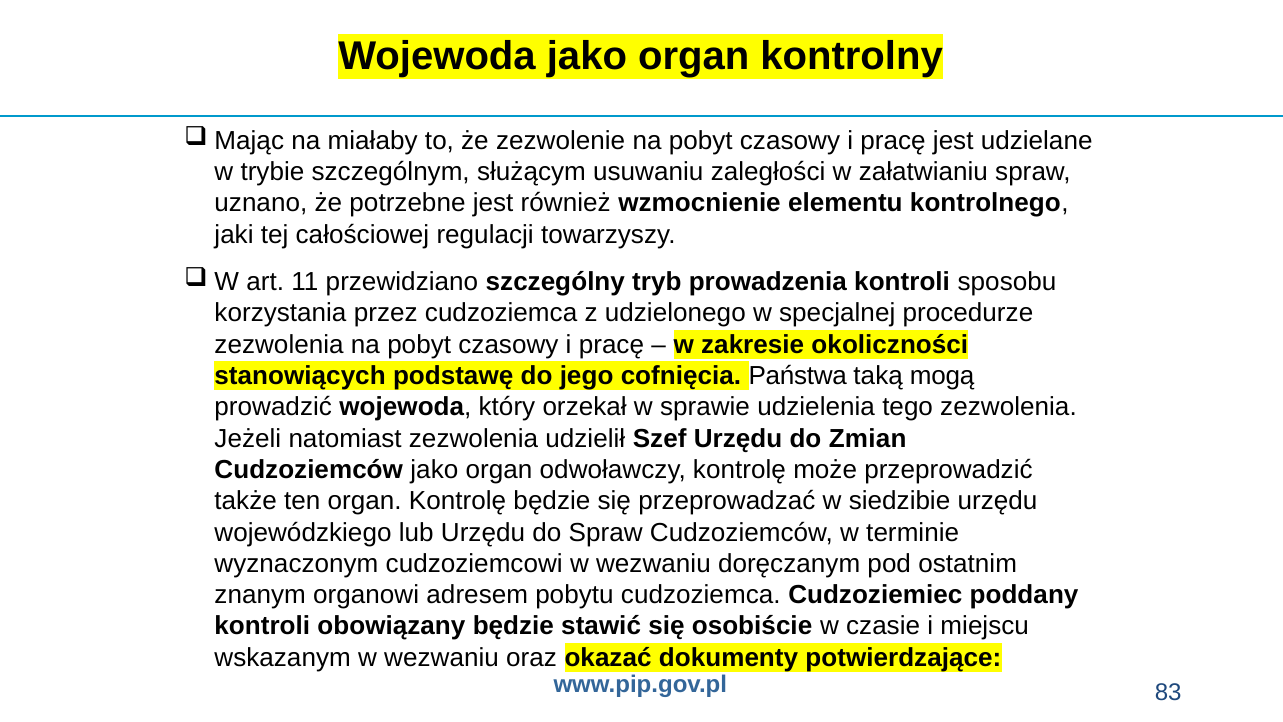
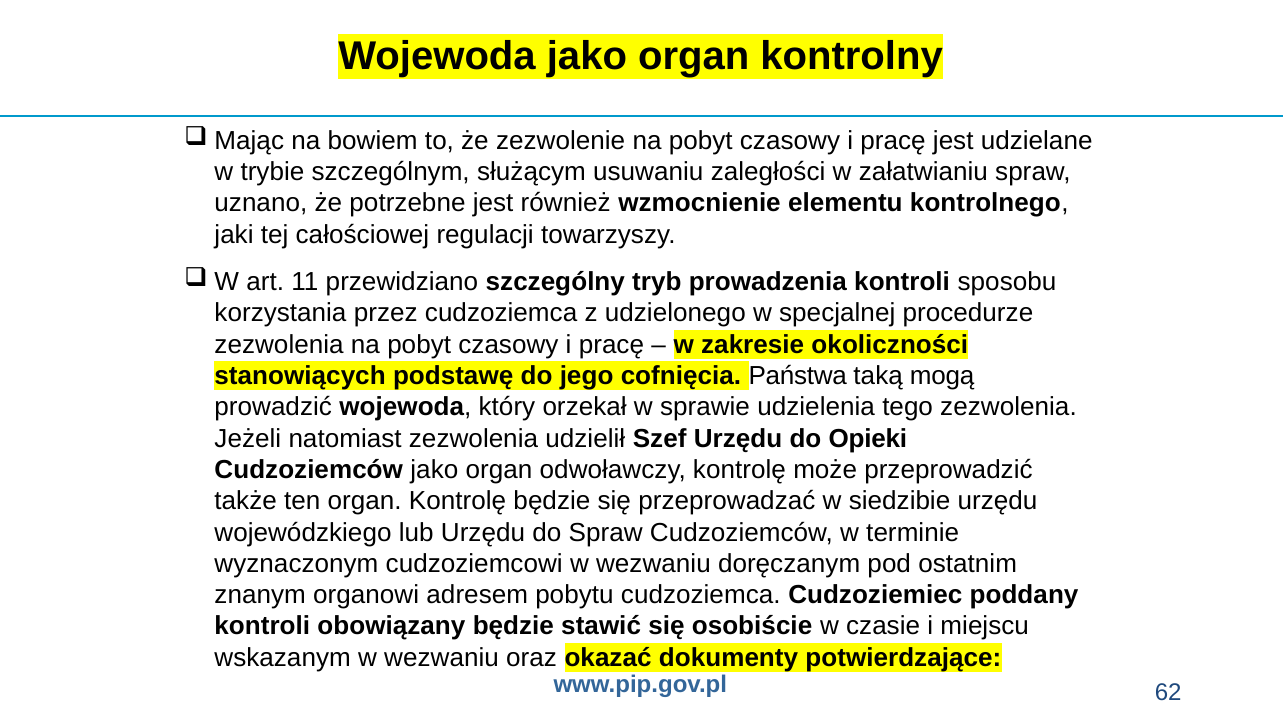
miałaby: miałaby -> bowiem
Zmian: Zmian -> Opieki
83: 83 -> 62
